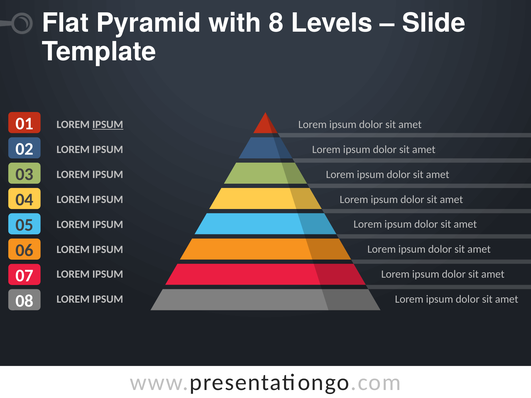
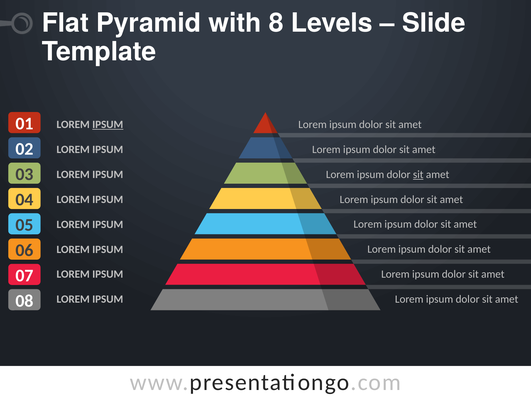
sit at (418, 175) underline: none -> present
